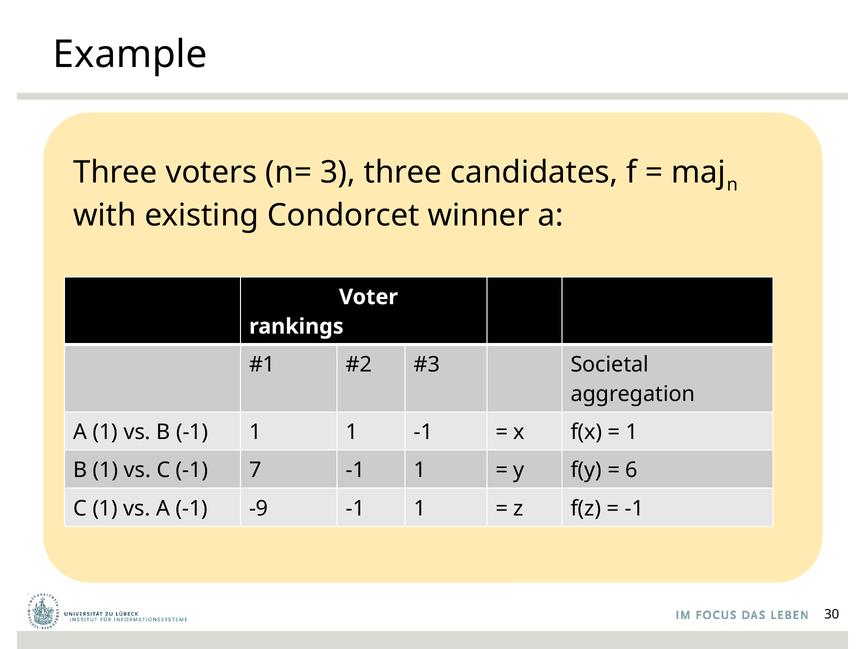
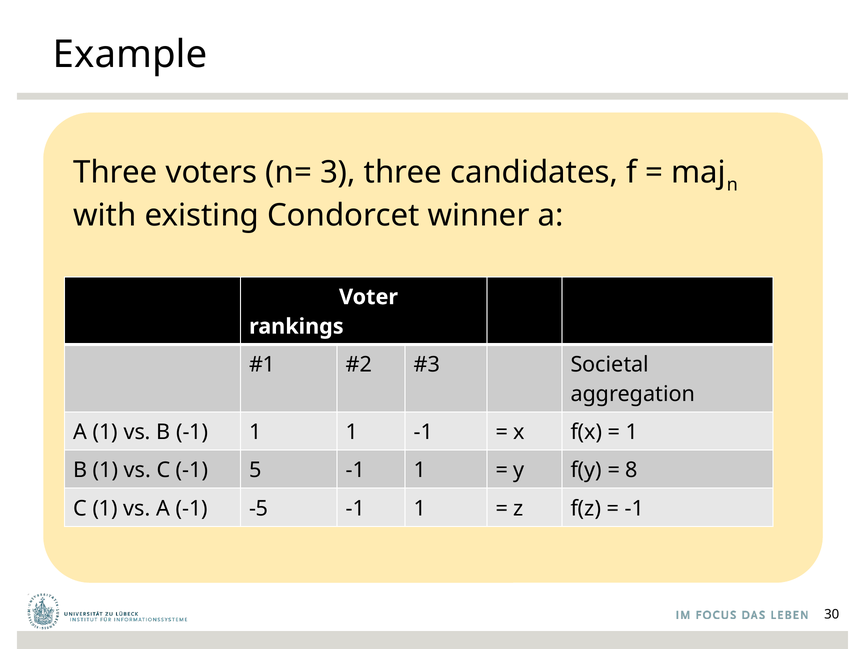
7: 7 -> 5
6: 6 -> 8
-9: -9 -> -5
